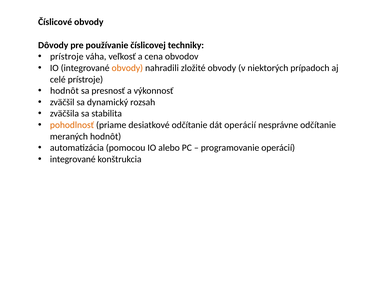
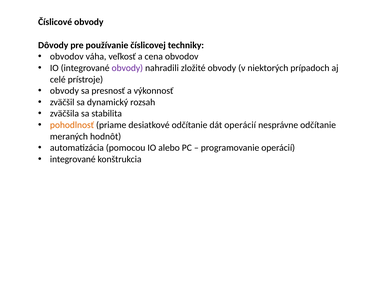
prístroje at (67, 57): prístroje -> obvodov
obvody at (127, 68) colour: orange -> purple
hodnôt at (64, 91): hodnôt -> obvody
